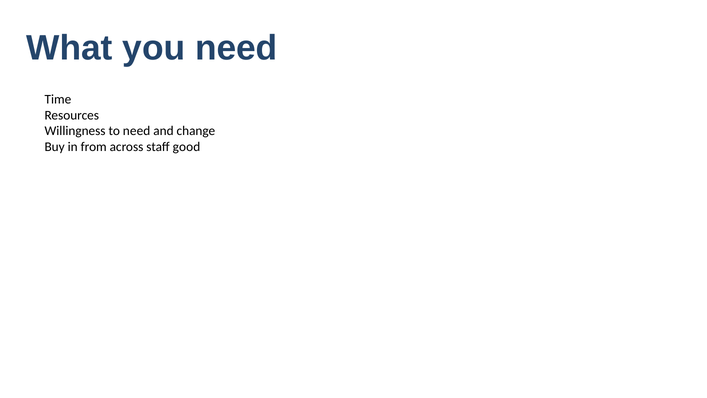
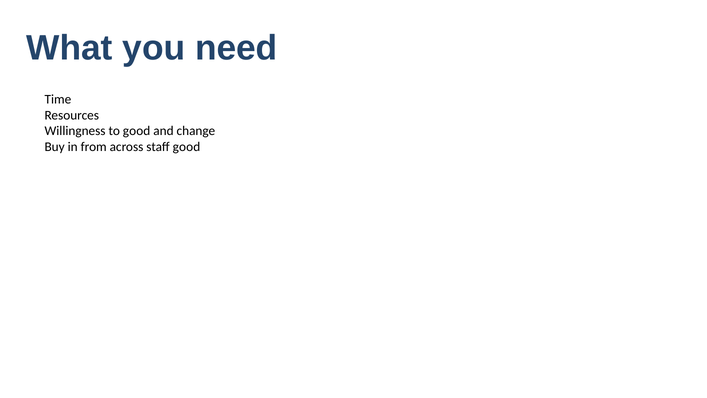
to need: need -> good
